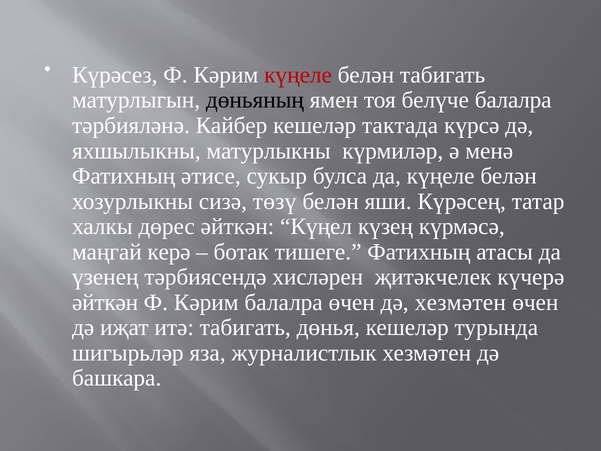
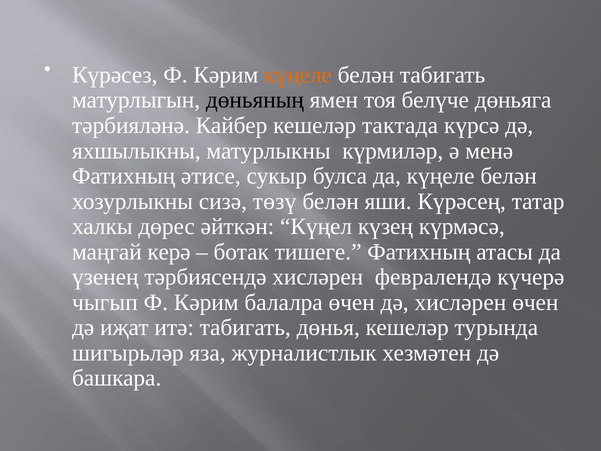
күңеле at (298, 75) colour: red -> orange
белүче балалра: балалра -> дөньяга
җитәкчелек: җитәкчелек -> февралендә
әйткән at (105, 302): әйткән -> чыгып
дә хезмәтен: хезмәтен -> хисләрен
